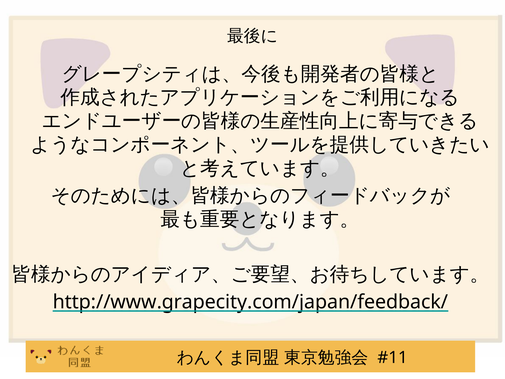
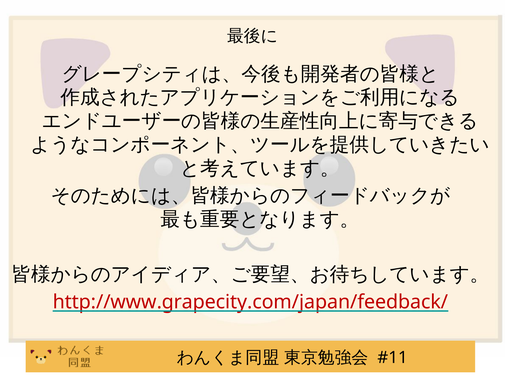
http://www.grapecity.com/japan/feedback/ colour: black -> red
